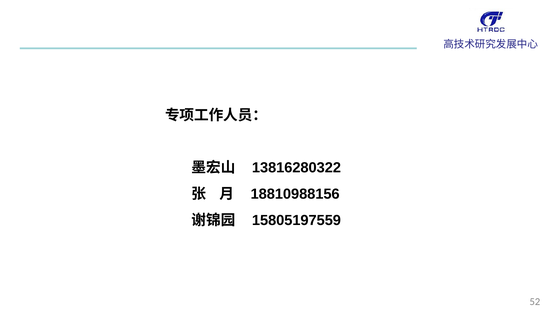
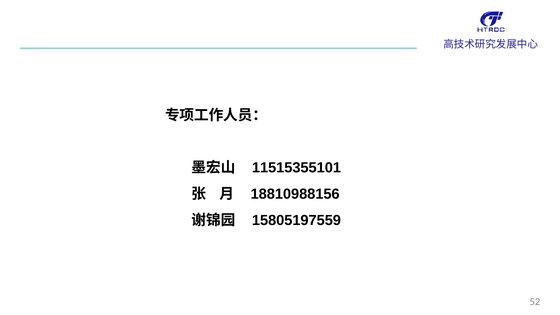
13816280322: 13816280322 -> 11515355101
